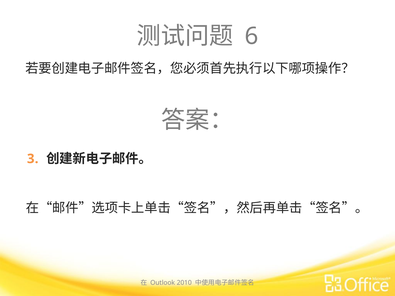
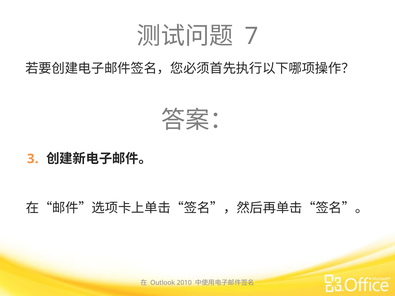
6: 6 -> 7
